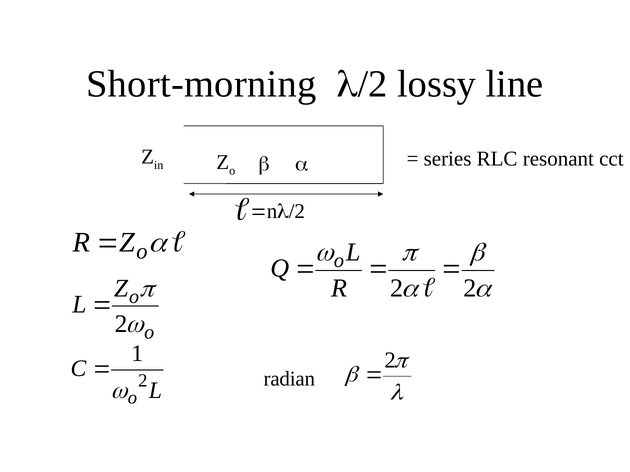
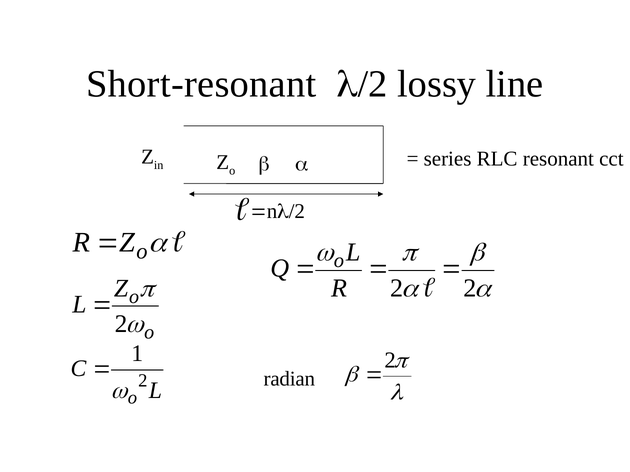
Short-morning: Short-morning -> Short-resonant
